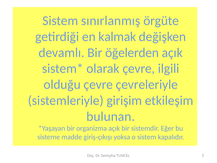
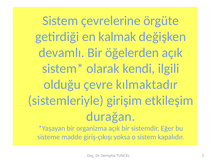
sınırlanmış: sınırlanmış -> çevrelerine
olarak çevre: çevre -> kendi
çevreleriyle: çevreleriyle -> kılmaktadır
bulunan: bulunan -> durağan
